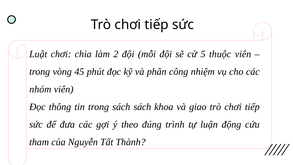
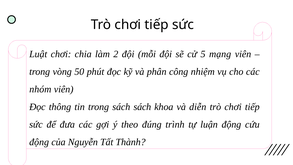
thuộc: thuộc -> mạng
45: 45 -> 50
giao: giao -> diễn
tham at (39, 142): tham -> động
